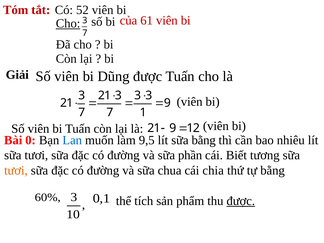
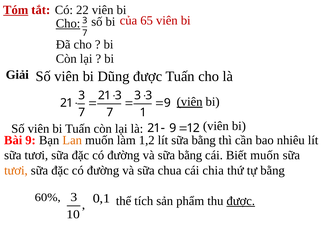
Tóm underline: none -> present
52: 52 -> 22
61: 61 -> 65
viên at (190, 102) underline: none -> present
Bài 0: 0 -> 9
Lan colour: blue -> orange
9,5: 9,5 -> 1,2
và sữa phần: phần -> bằng
Biết tương: tương -> muốn
